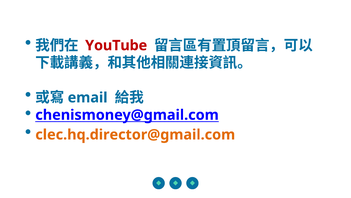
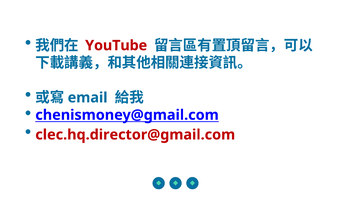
clec.hq.director@gmail.com colour: orange -> red
